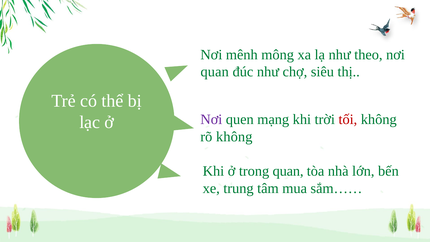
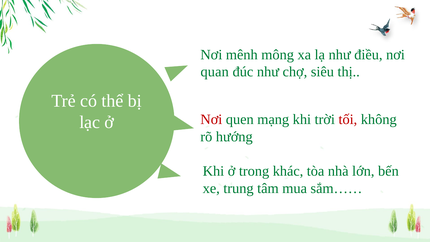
theo: theo -> điều
Nơi at (211, 120) colour: purple -> red
rõ không: không -> hướng
trong quan: quan -> khác
